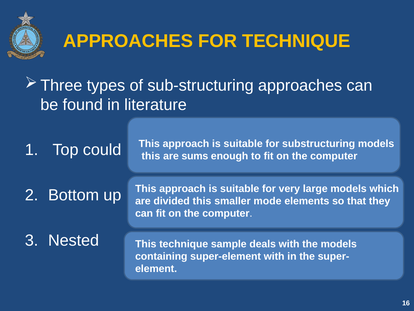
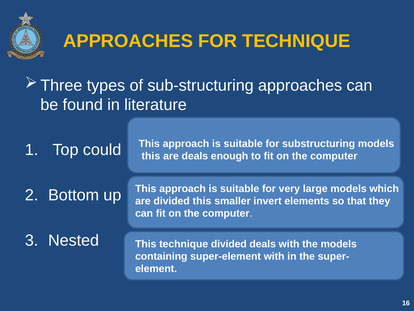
are sums: sums -> deals
mode: mode -> invert
technique sample: sample -> divided
